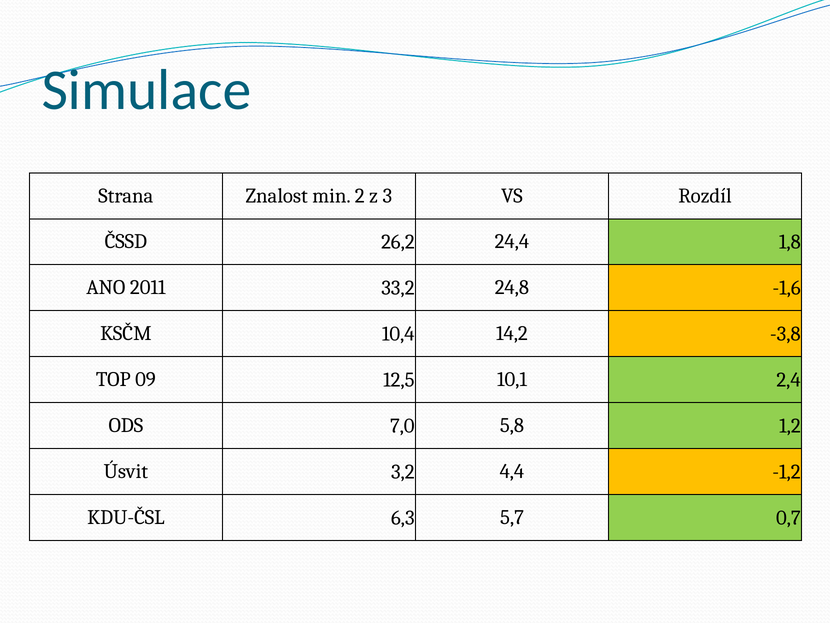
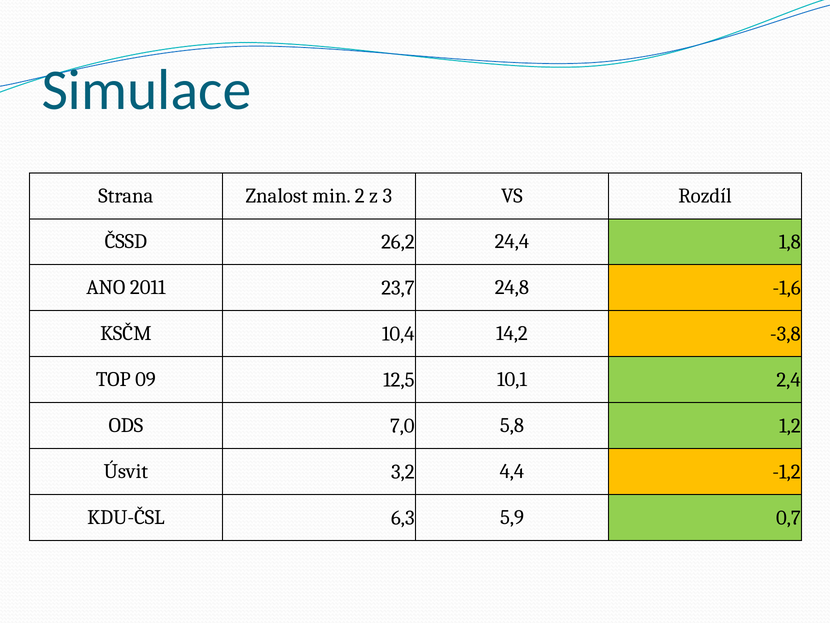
33,2: 33,2 -> 23,7
5,7: 5,7 -> 5,9
